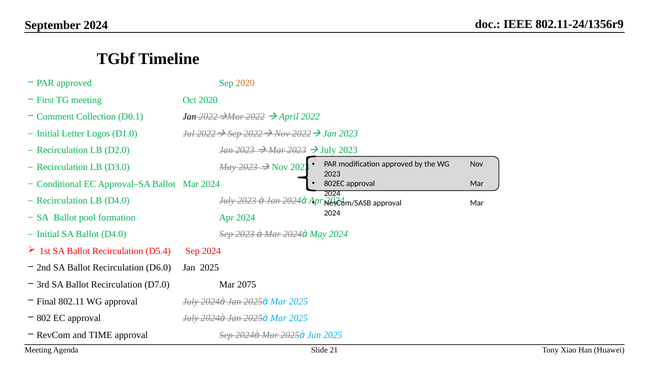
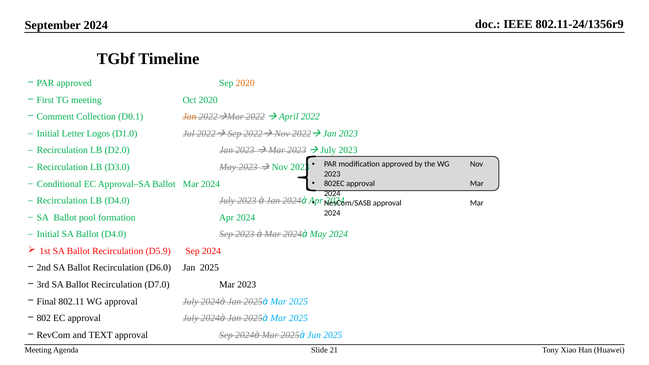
Jan at (189, 117) colour: black -> orange
D5.4: D5.4 -> D5.9
D7.0 Mar 2075: 2075 -> 2023
TIME: TIME -> TEXT
